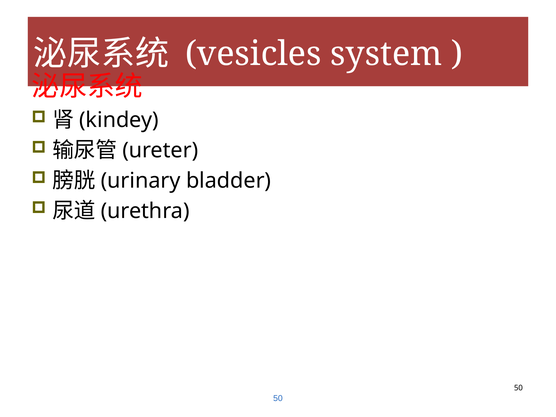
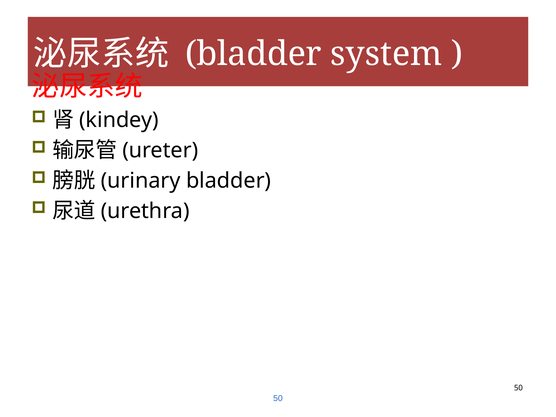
vesicles at (253, 54): vesicles -> bladder
